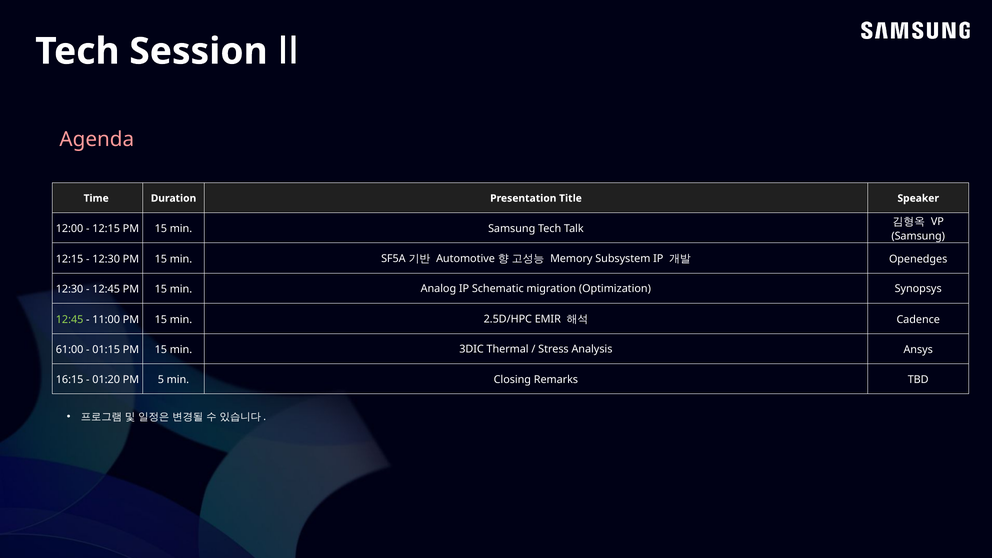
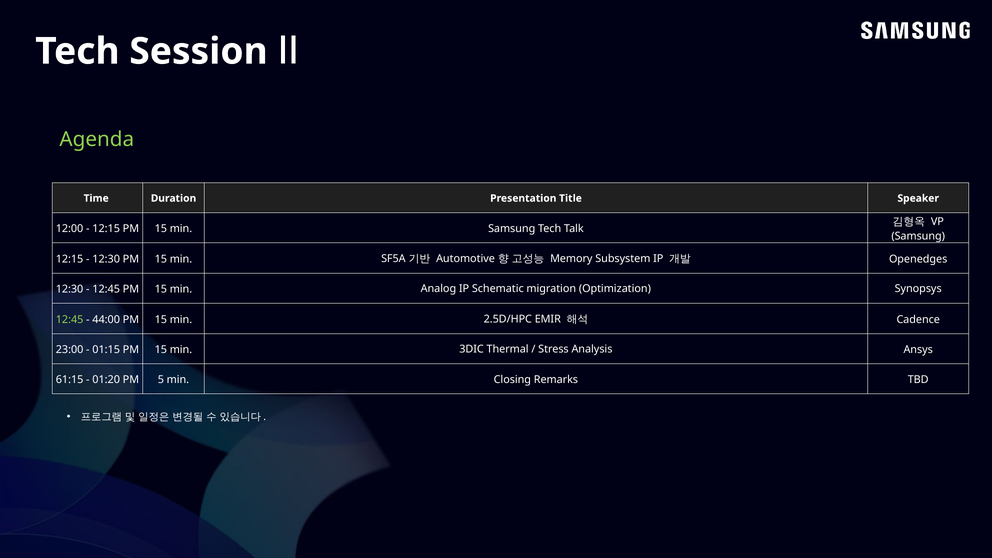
Agenda colour: pink -> light green
11:00: 11:00 -> 44:00
61:00: 61:00 -> 23:00
16:15: 16:15 -> 61:15
